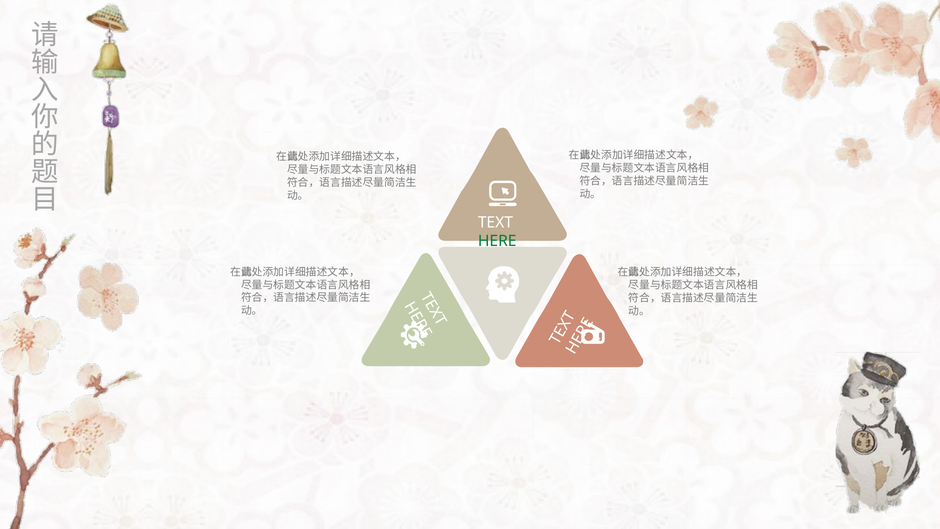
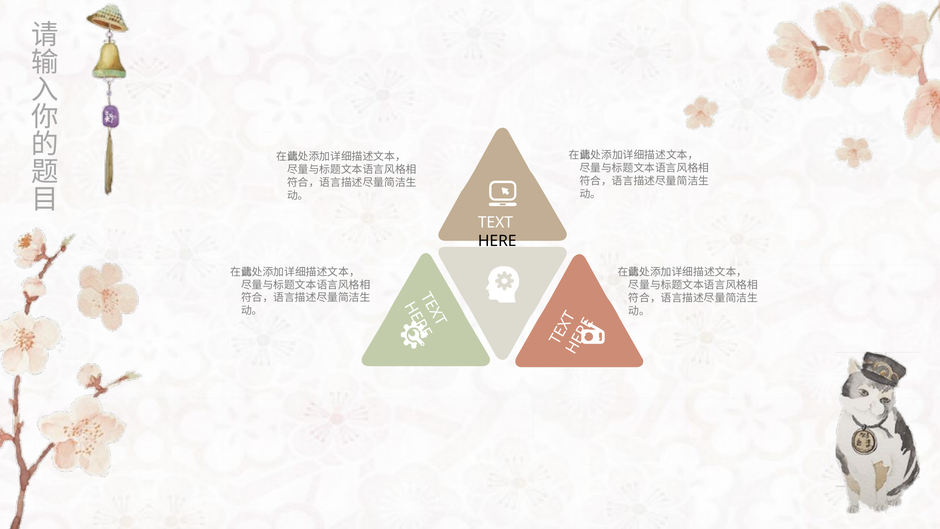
HERE colour: green -> black
